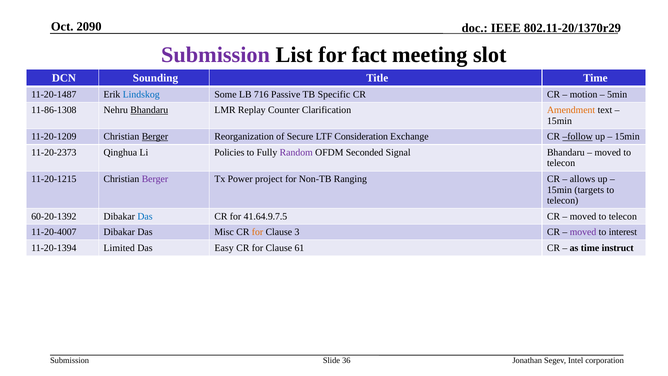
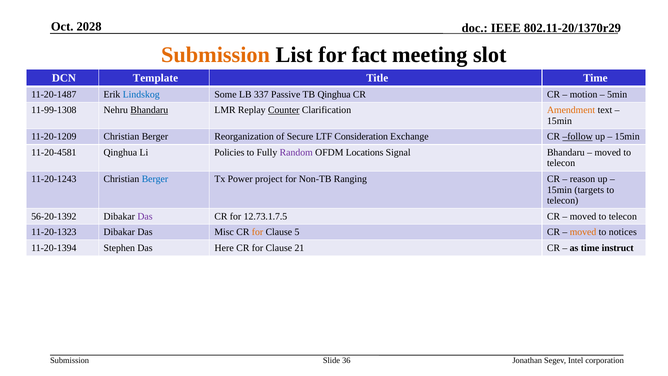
2090: 2090 -> 2028
Submission at (216, 55) colour: purple -> orange
Sounding: Sounding -> Template
716: 716 -> 337
TB Specific: Specific -> Qinghua
11-86-1308: 11-86-1308 -> 11-99-1308
Counter underline: none -> present
Berger at (155, 137) underline: present -> none
11-20-2373: 11-20-2373 -> 11-20-4581
Seconded: Seconded -> Locations
11-20-1215: 11-20-1215 -> 11-20-1243
Berger at (155, 179) colour: purple -> blue
allows: allows -> reason
60-20-1392: 60-20-1392 -> 56-20-1392
Das at (145, 216) colour: blue -> purple
41.64.9.7.5: 41.64.9.7.5 -> 12.73.1.7.5
11-20-4007: 11-20-4007 -> 11-20-1323
3: 3 -> 5
moved at (583, 232) colour: purple -> orange
interest: interest -> notices
Limited: Limited -> Stephen
Easy: Easy -> Here
61: 61 -> 21
